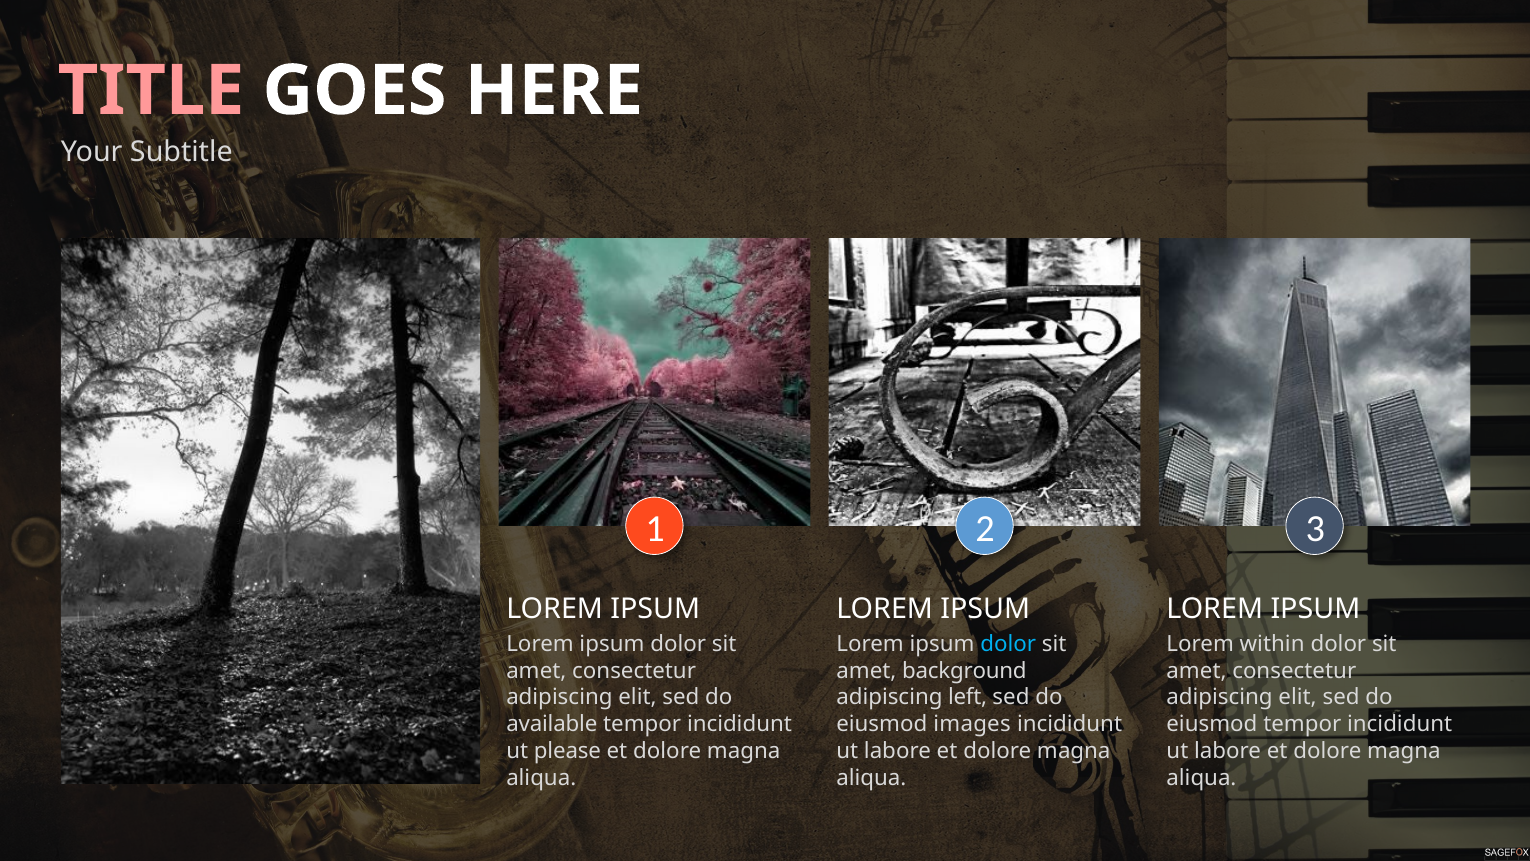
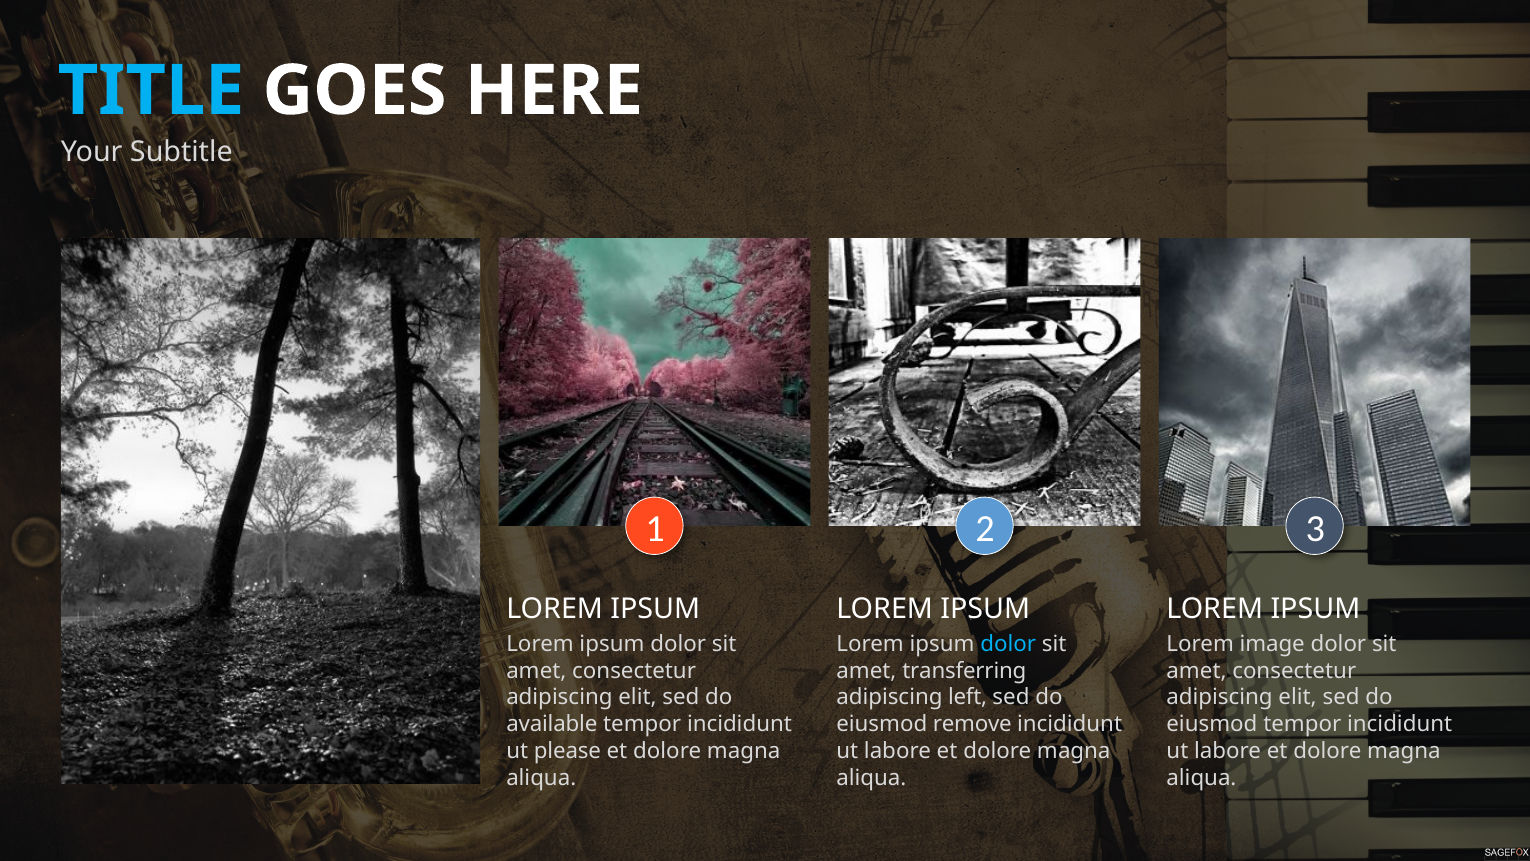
TITLE colour: pink -> light blue
within: within -> image
background: background -> transferring
images: images -> remove
